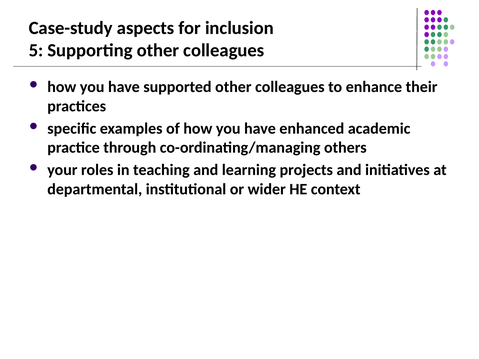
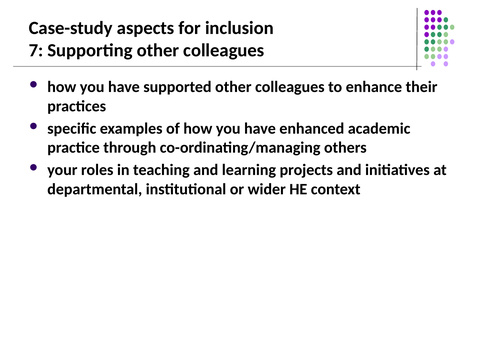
5: 5 -> 7
